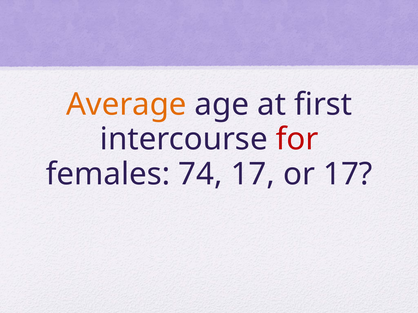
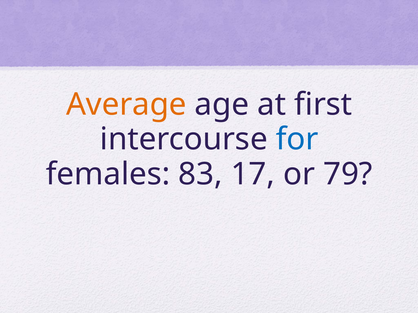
for colour: red -> blue
74: 74 -> 83
or 17: 17 -> 79
